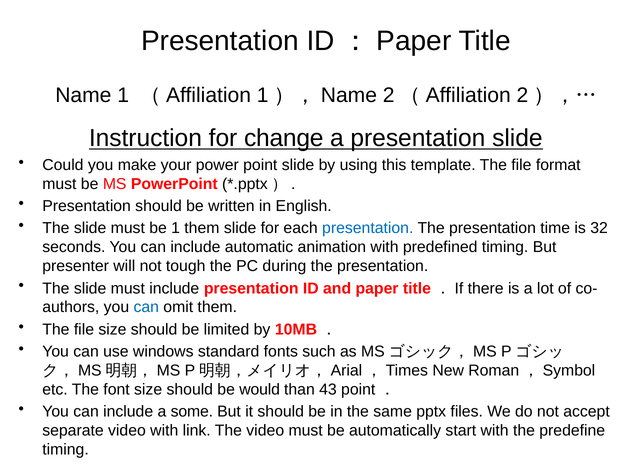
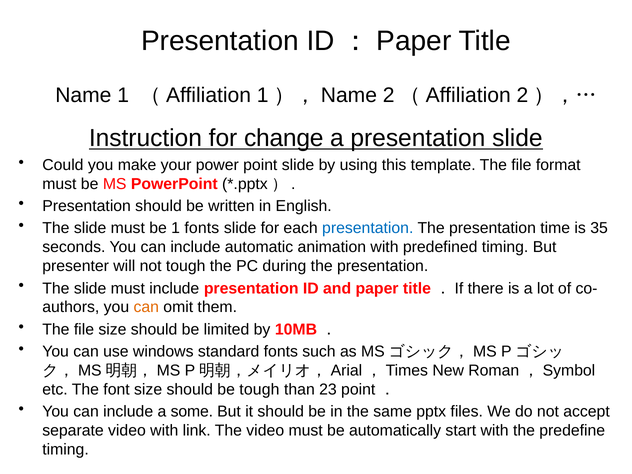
1 them: them -> fonts
32: 32 -> 35
can at (146, 307) colour: blue -> orange
be would: would -> tough
43: 43 -> 23
